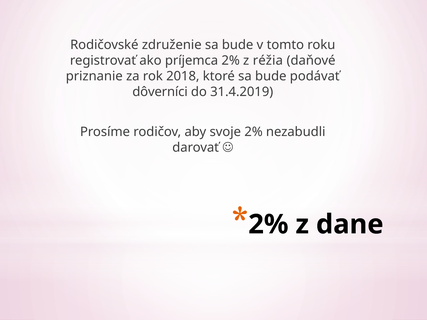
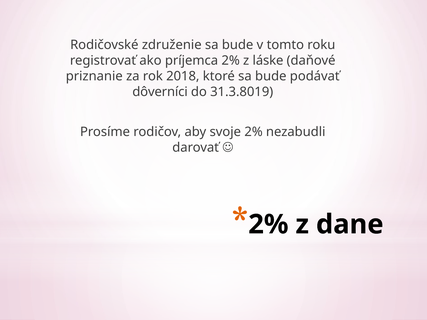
réžia: réžia -> láske
31.4.2019: 31.4.2019 -> 31.3.8019
